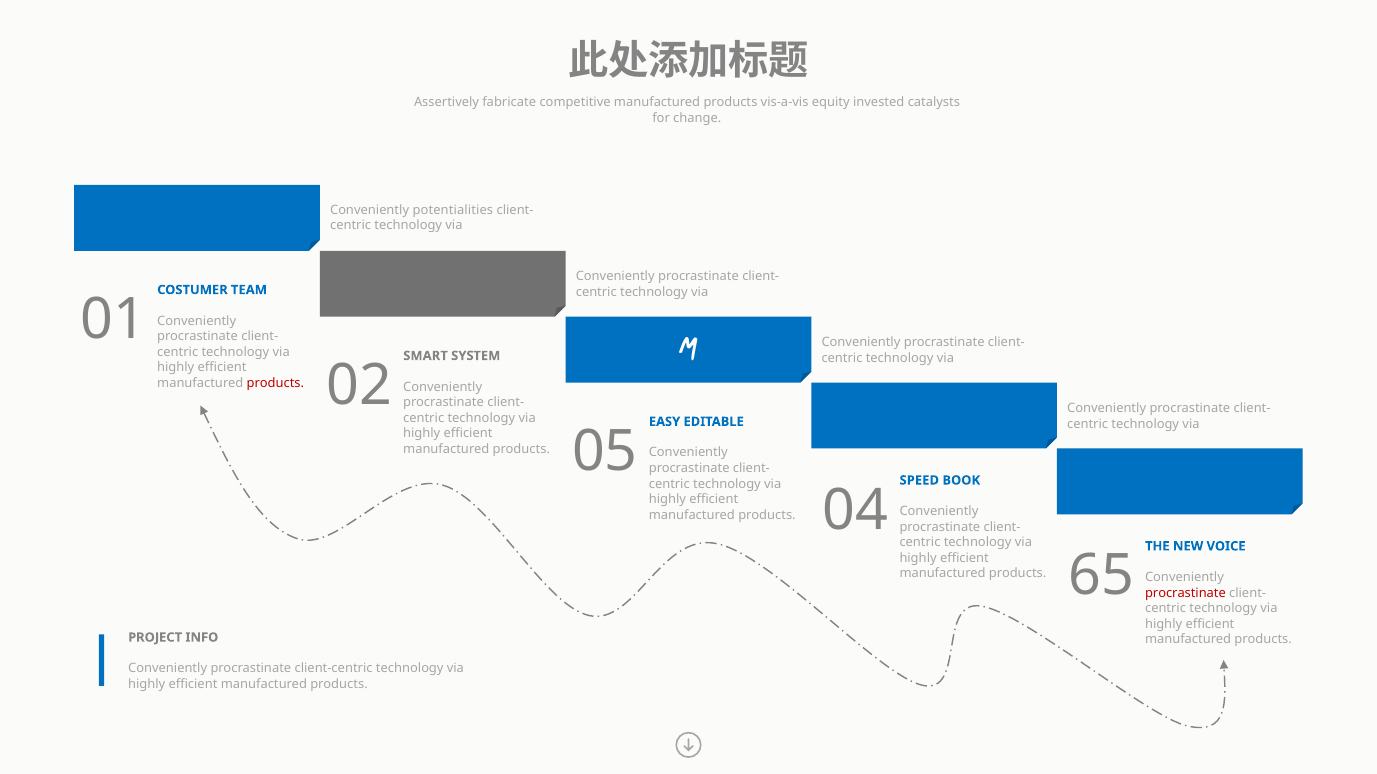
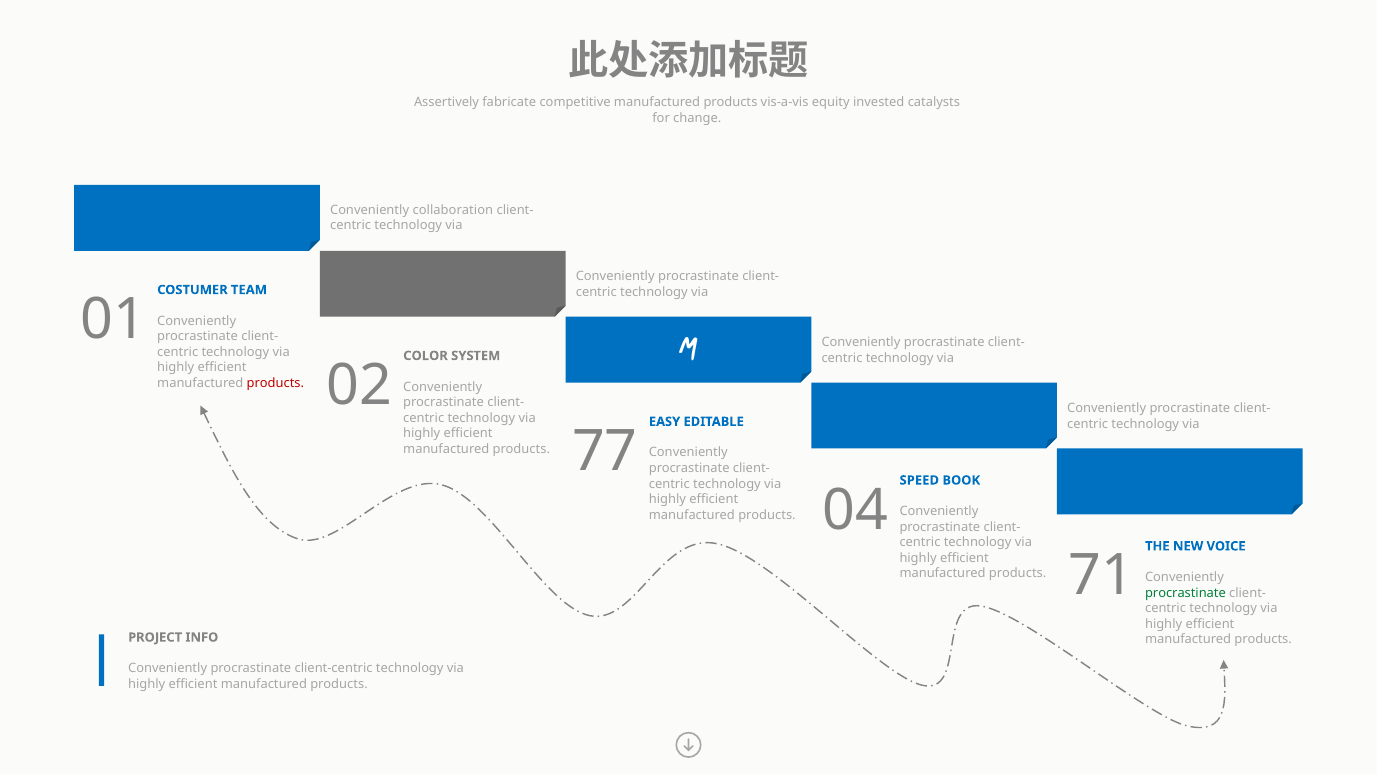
potentialities: potentialities -> collaboration
SMART: SMART -> COLOR
05: 05 -> 77
65: 65 -> 71
procrastinate at (1185, 593) colour: red -> green
